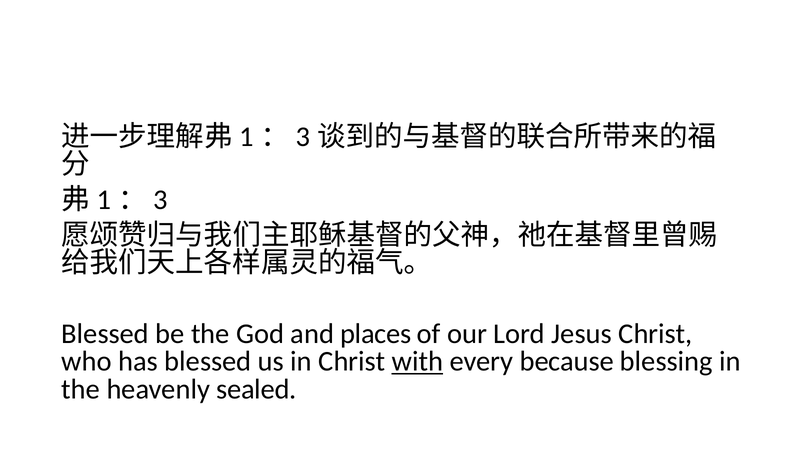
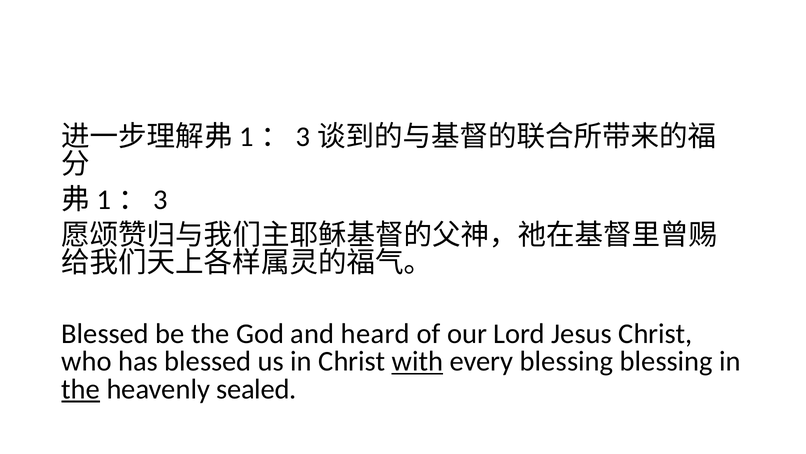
places: places -> heard
every because: because -> blessing
the at (81, 389) underline: none -> present
